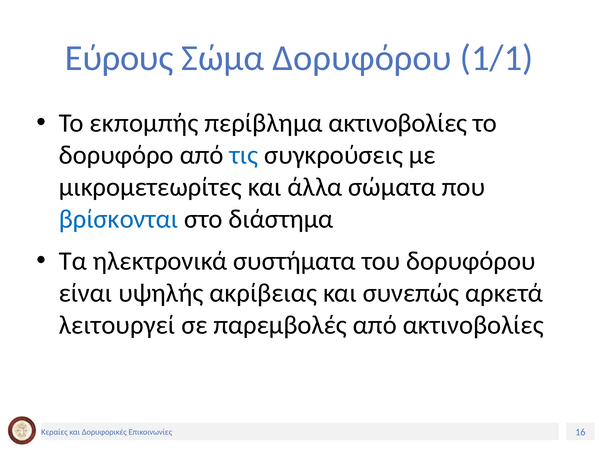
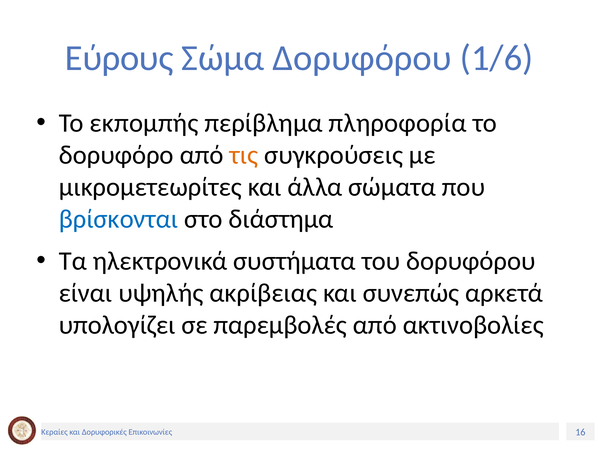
1/1: 1/1 -> 1/6
περίβλημα ακτινοβολίες: ακτινοβολίες -> πληροφορία
τις colour: blue -> orange
λειτουργεί: λειτουργεί -> υπολογίζει
